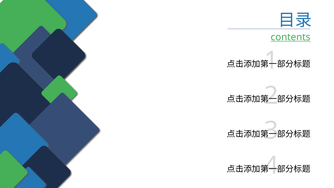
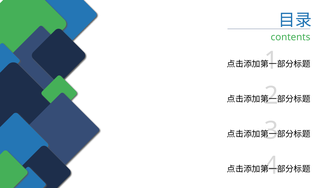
contents underline: present -> none
